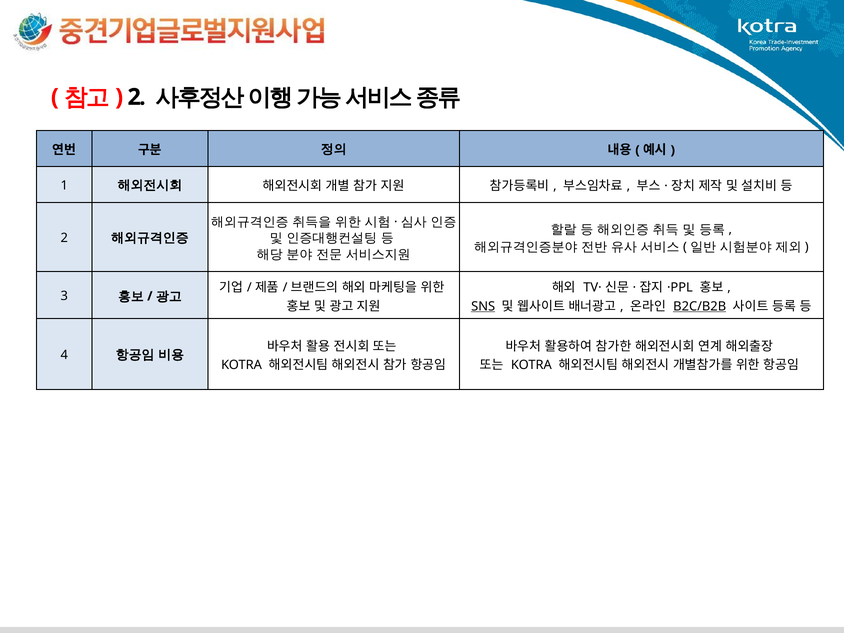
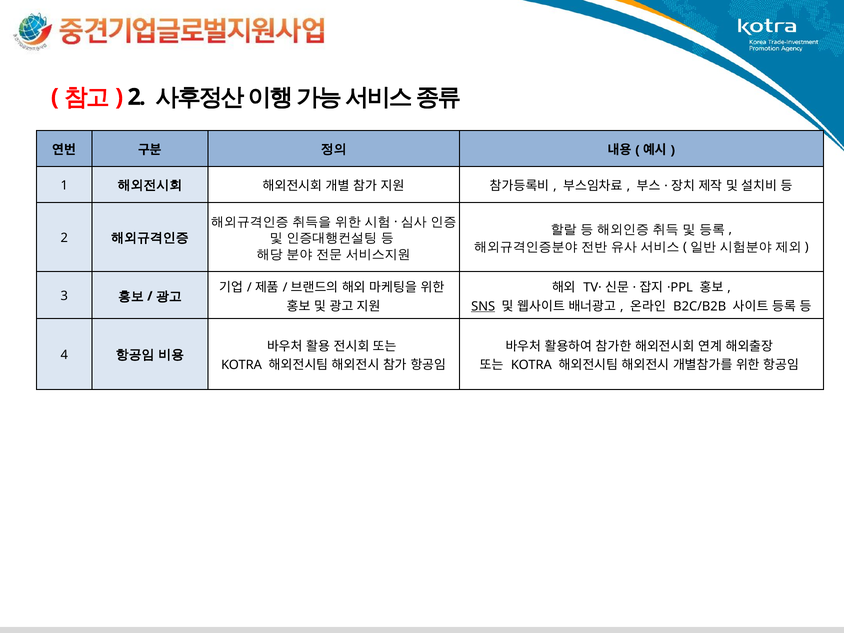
B2C/B2B underline: present -> none
